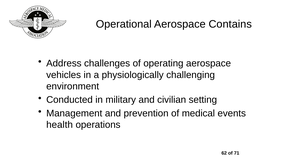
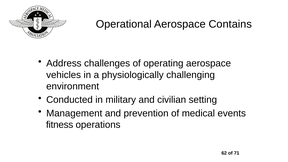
health: health -> fitness
